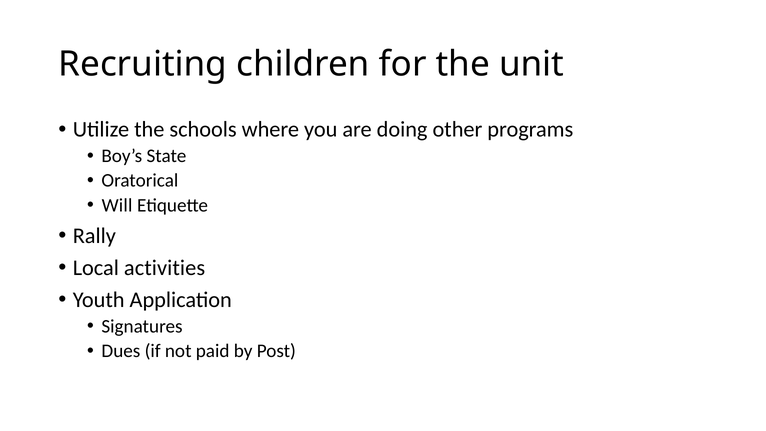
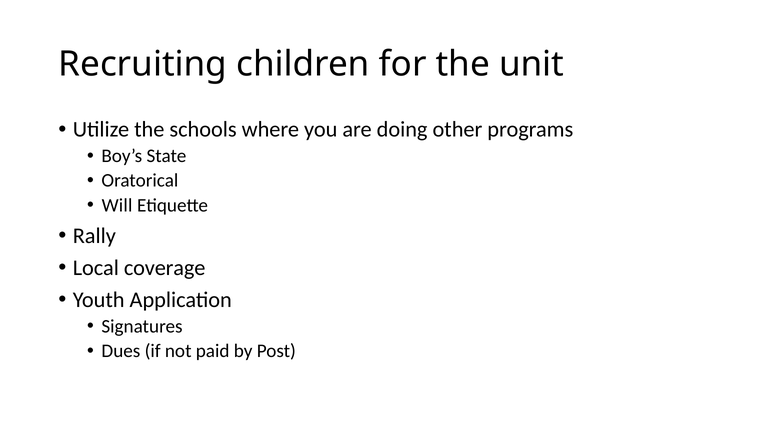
activities: activities -> coverage
